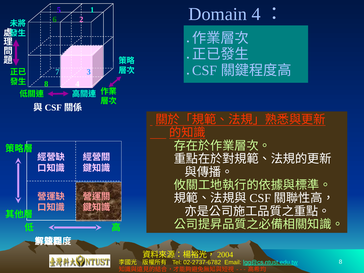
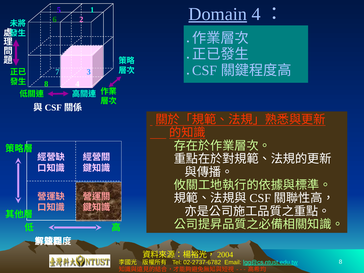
Domain underline: none -> present
